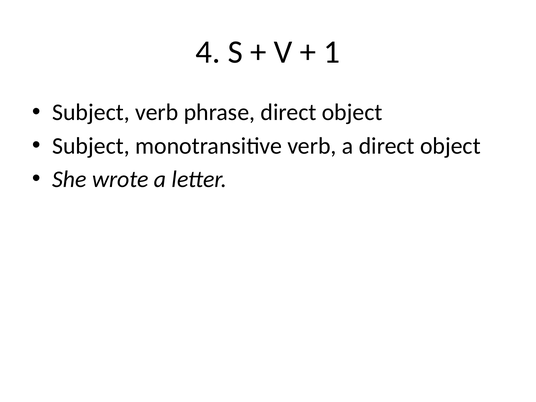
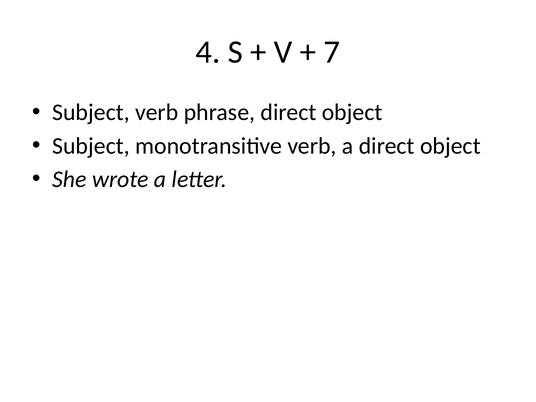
1: 1 -> 7
